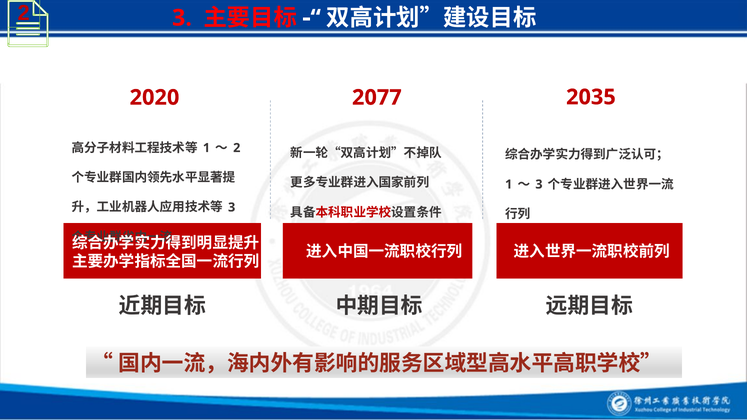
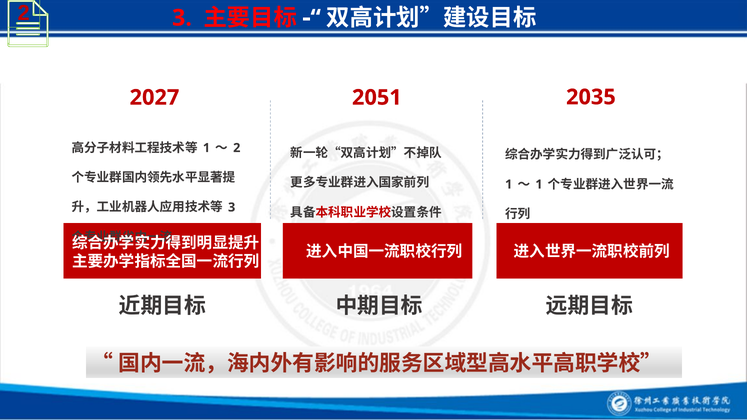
2020: 2020 -> 2027
2077: 2077 -> 2051
3 at (539, 184): 3 -> 1
